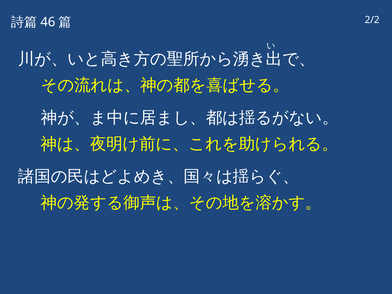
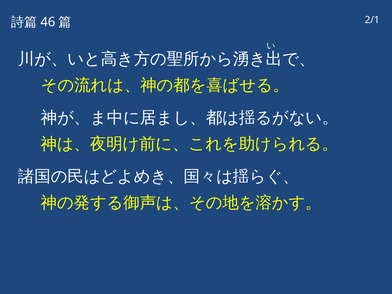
2/2: 2/2 -> 2/1
